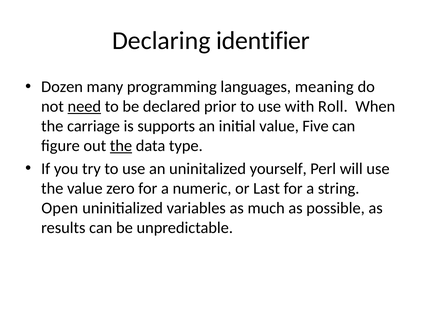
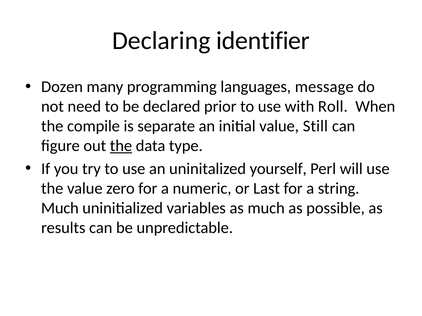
meaning: meaning -> message
need underline: present -> none
carriage: carriage -> compile
supports: supports -> separate
Five: Five -> Still
Open at (60, 208): Open -> Much
